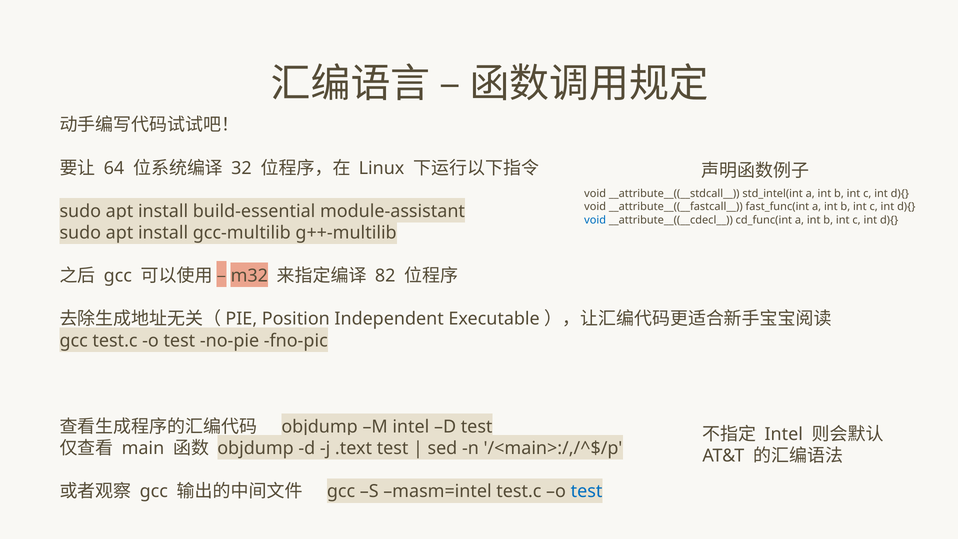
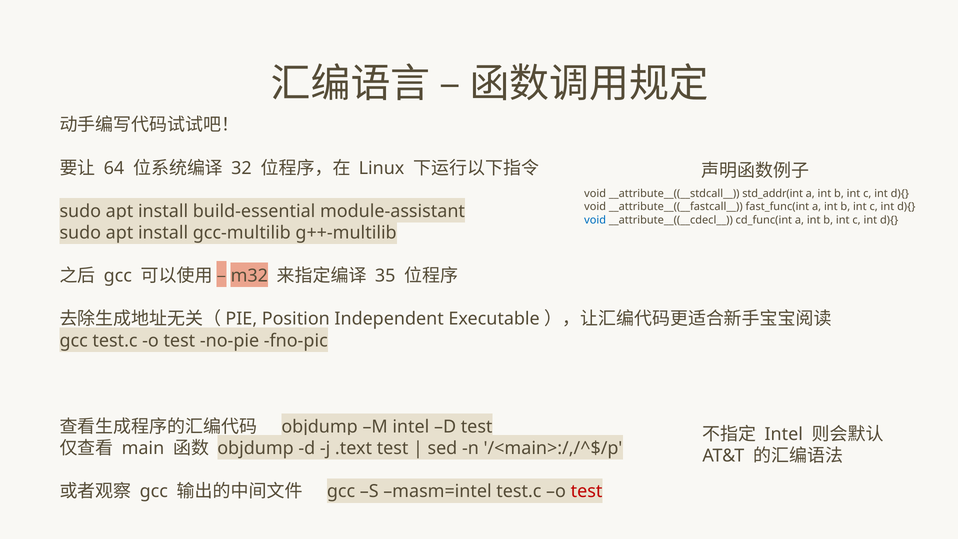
std_intel(int: std_intel(int -> std_addr(int
82: 82 -> 35
test at (587, 491) colour: blue -> red
